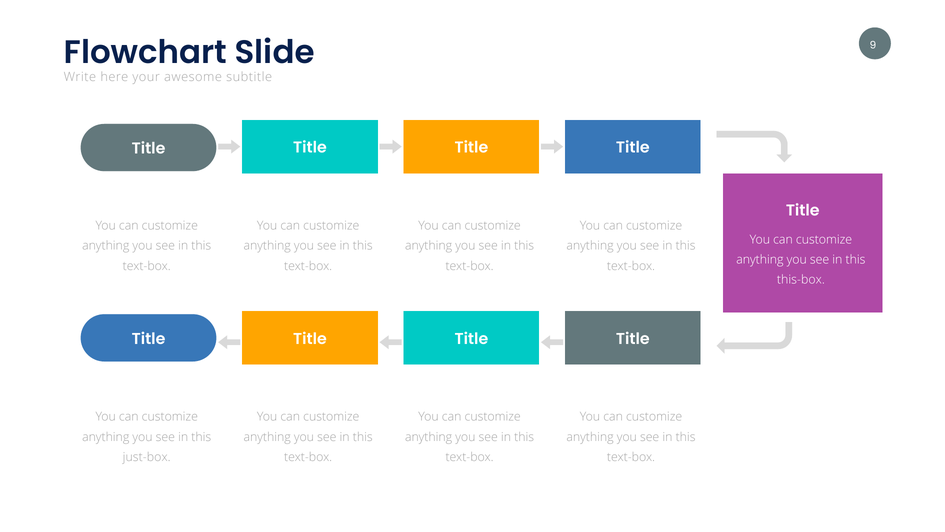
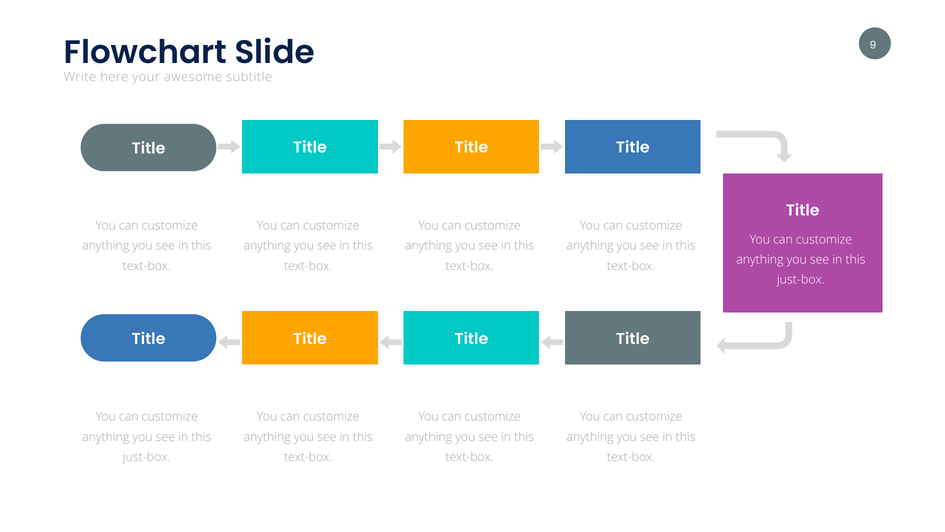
this-box at (801, 280): this-box -> just-box
